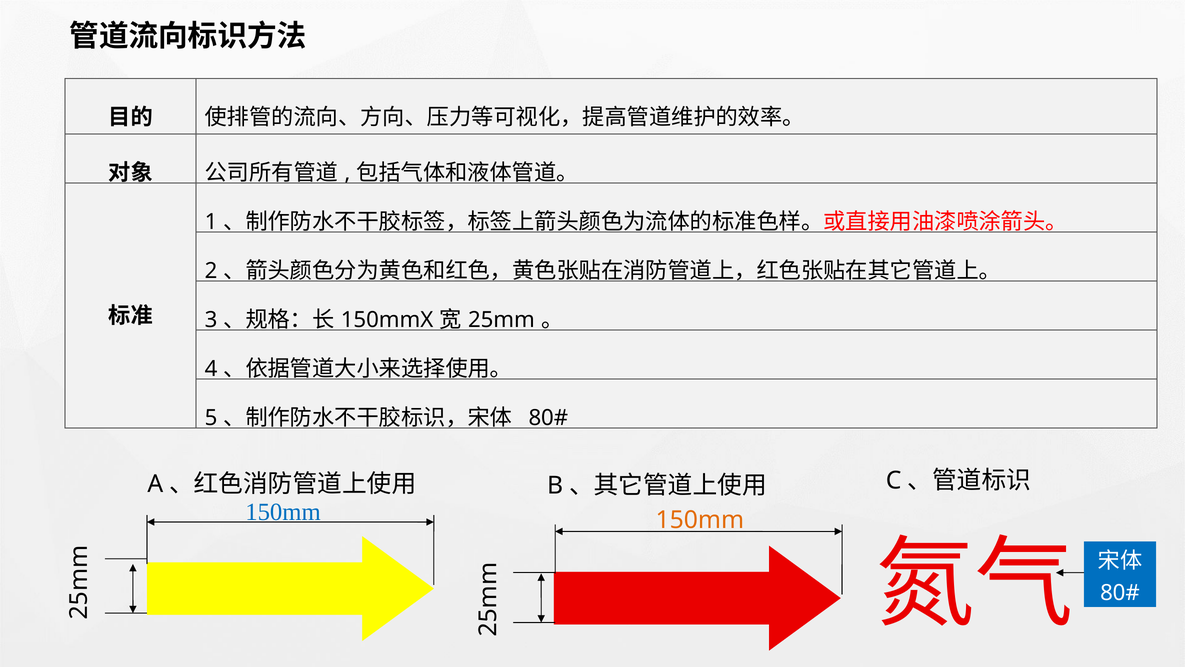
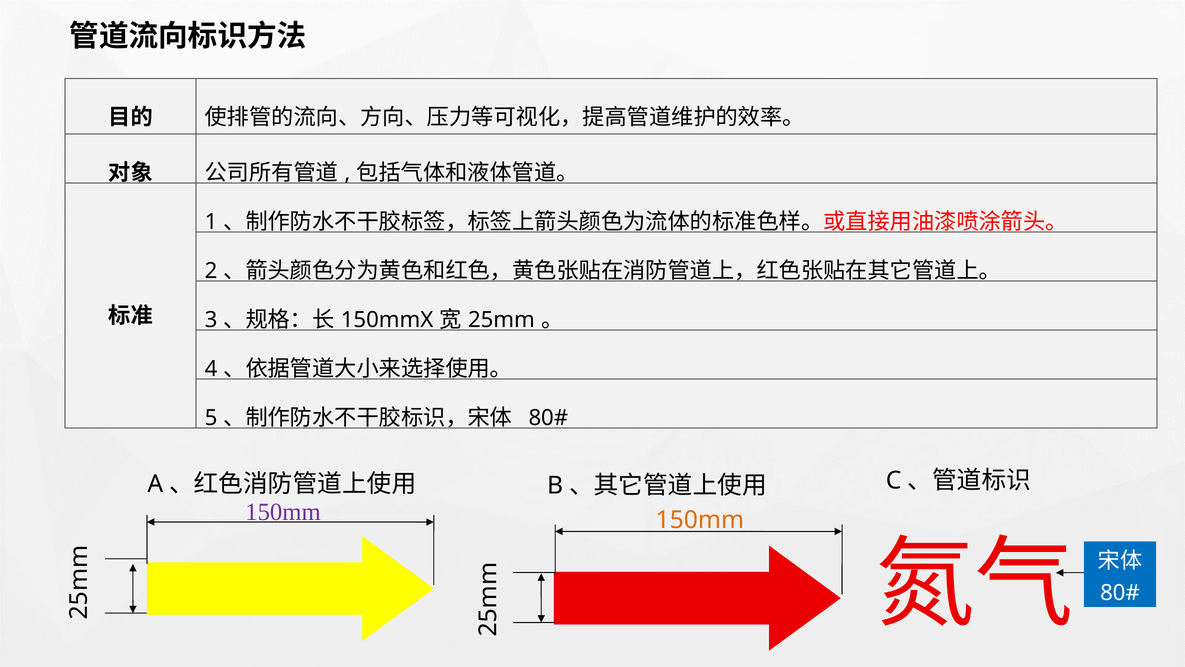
150mm at (283, 512) colour: blue -> purple
